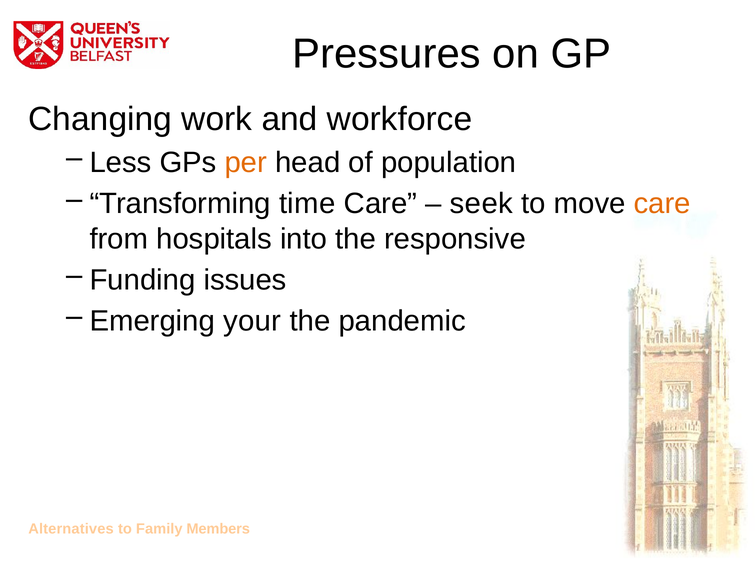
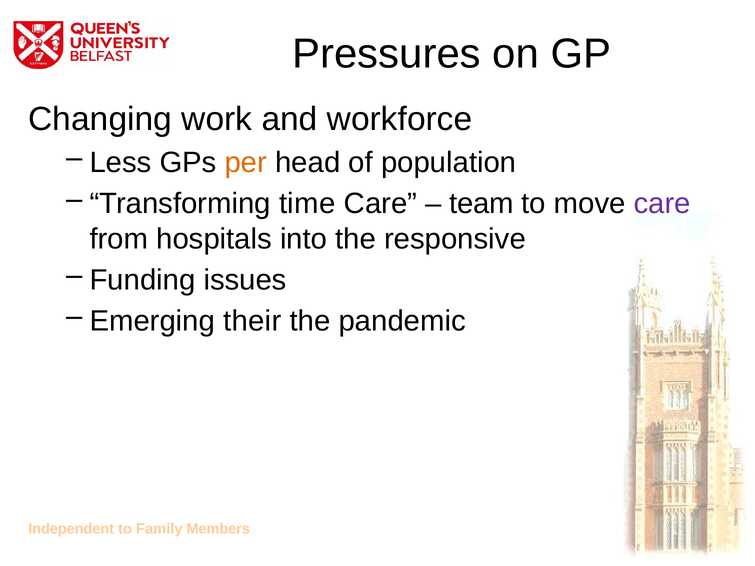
seek: seek -> team
care at (662, 204) colour: orange -> purple
your: your -> their
Alternatives: Alternatives -> Independent
